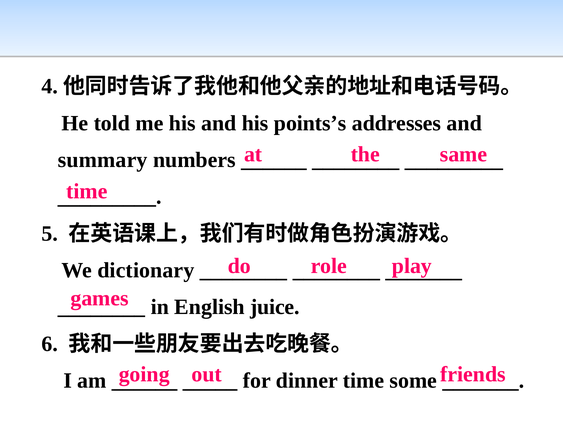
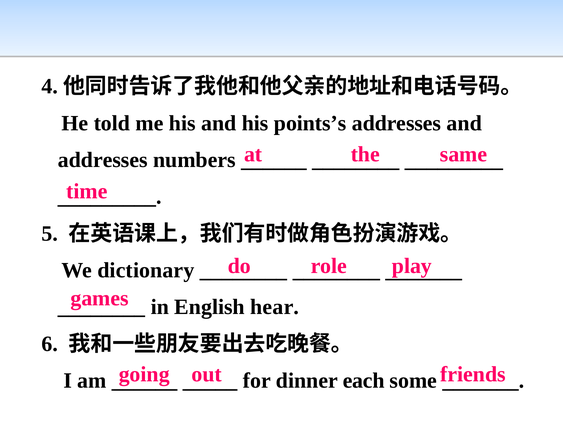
summary at (103, 160): summary -> addresses
juice: juice -> hear
dinner time: time -> each
